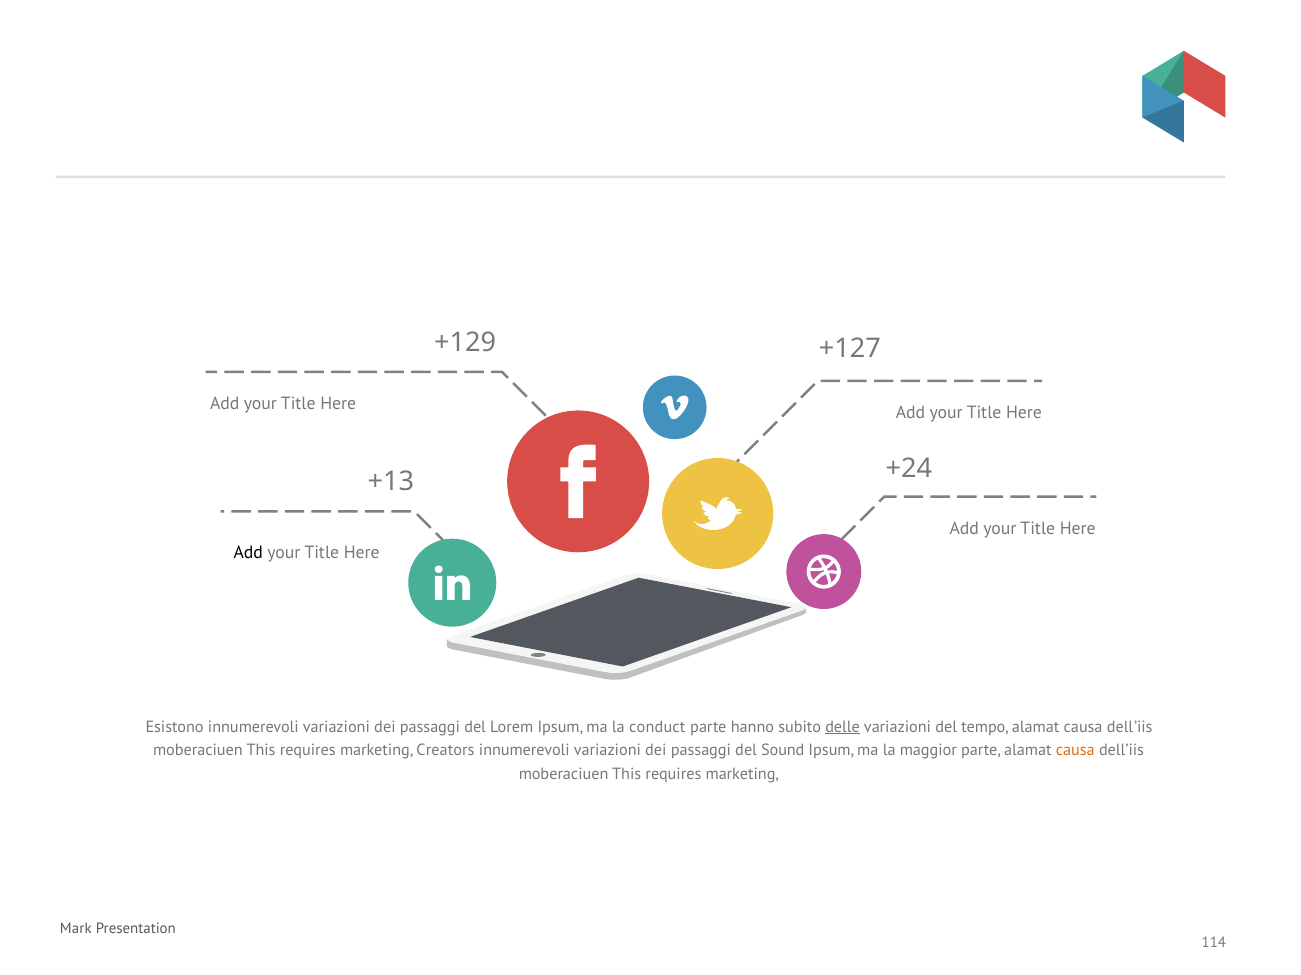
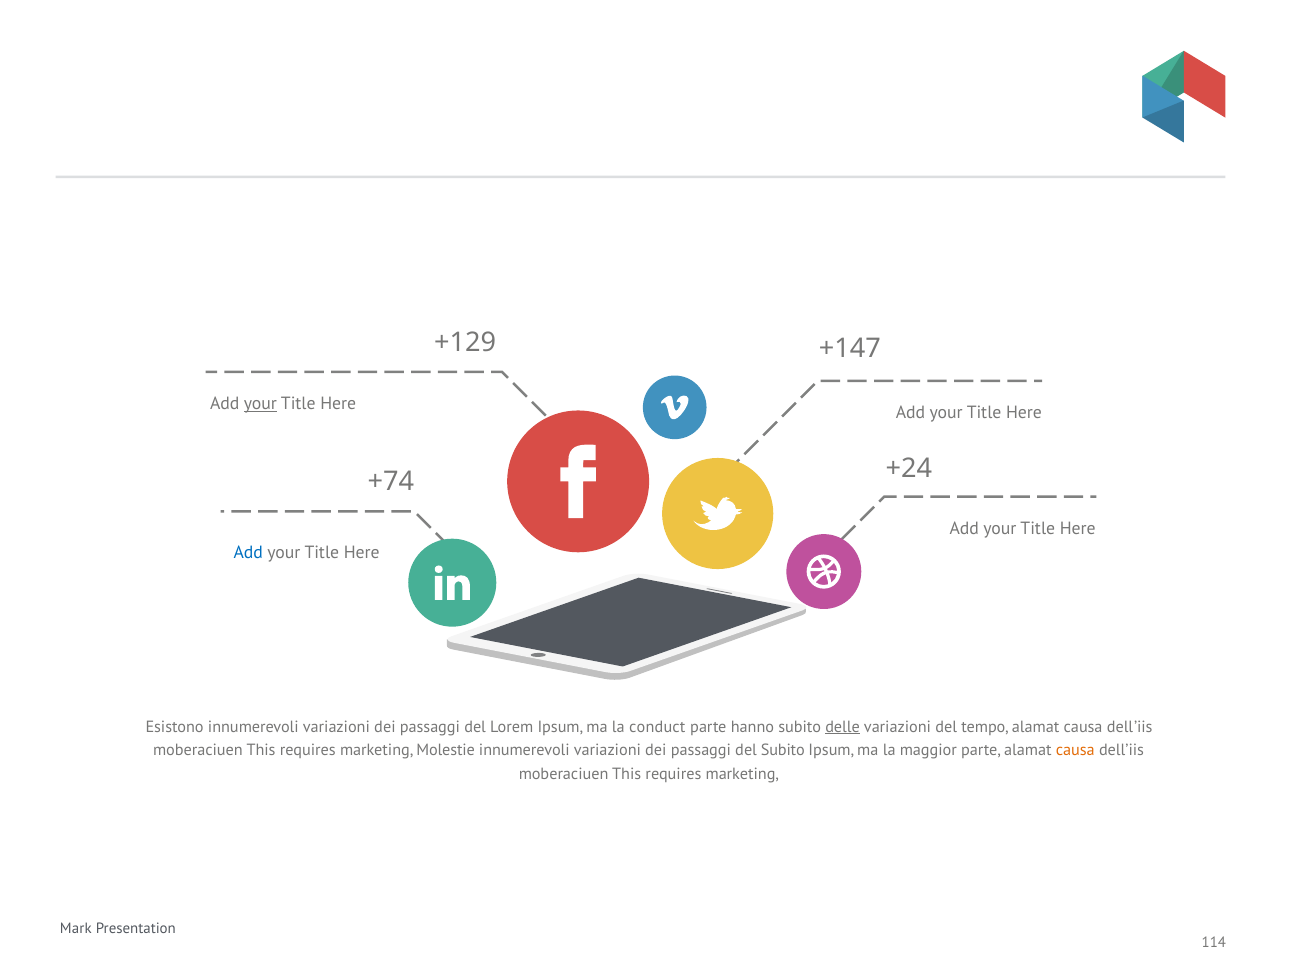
+127: +127 -> +147
your at (260, 404) underline: none -> present
+13: +13 -> +74
Add at (248, 553) colour: black -> blue
Creators: Creators -> Molestie
del Sound: Sound -> Subito
